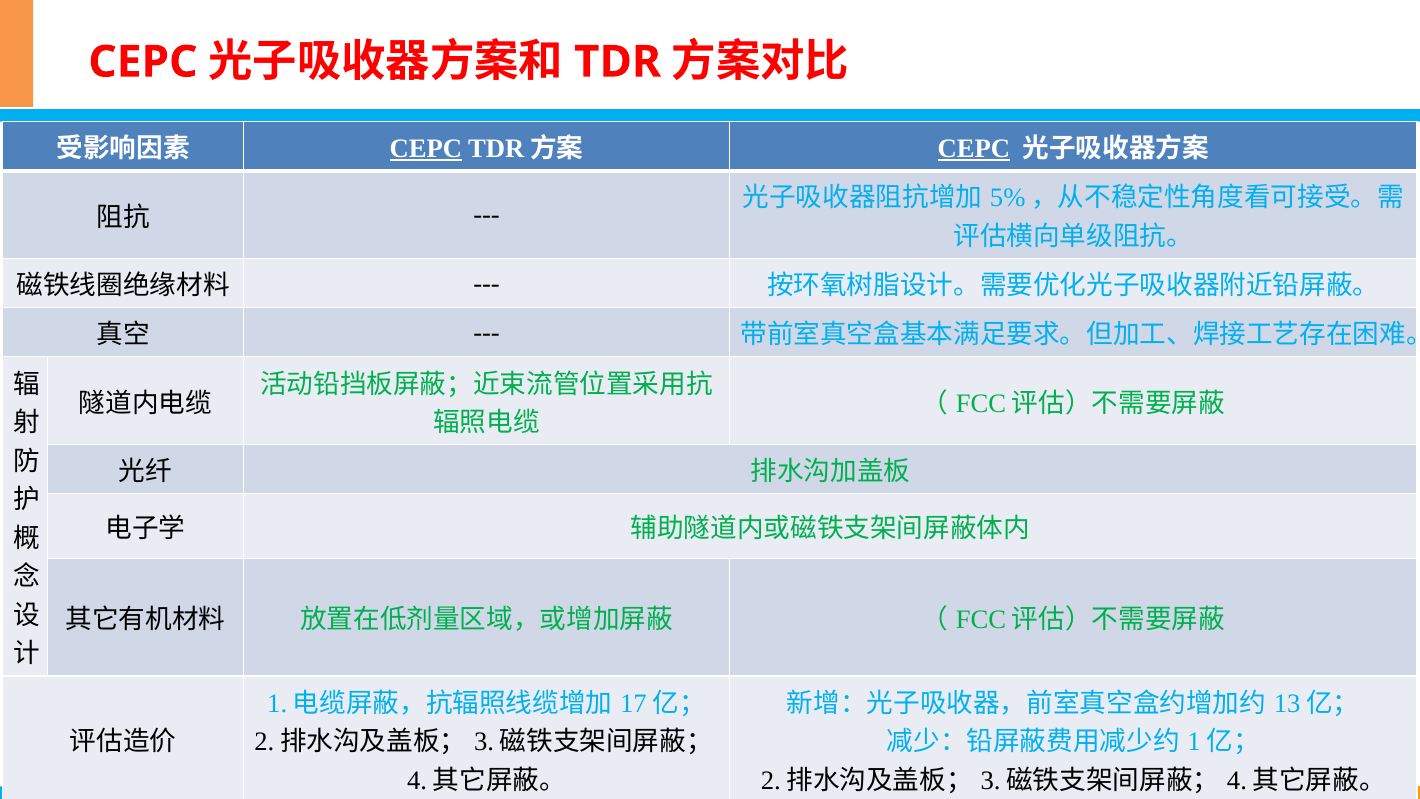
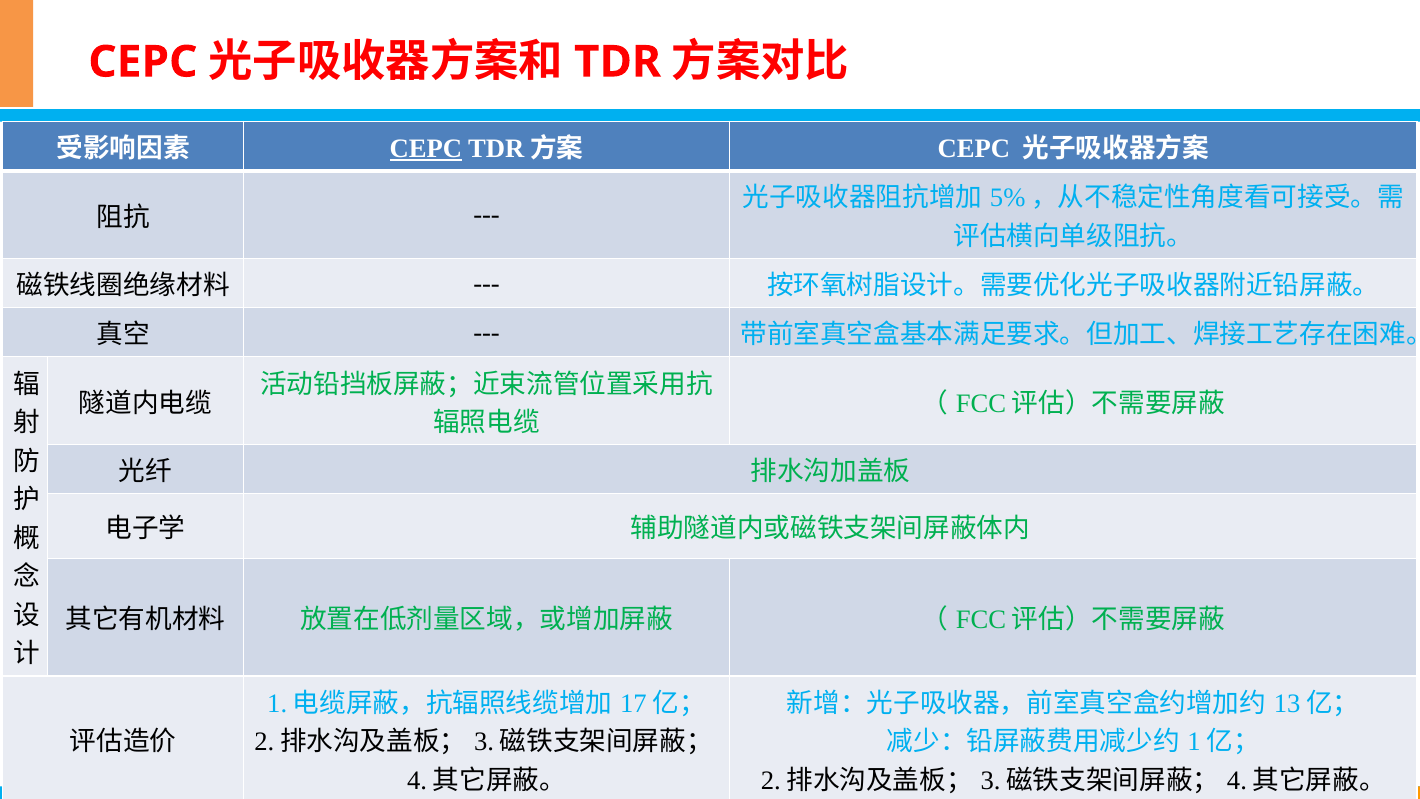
CEPC at (974, 149) underline: present -> none
